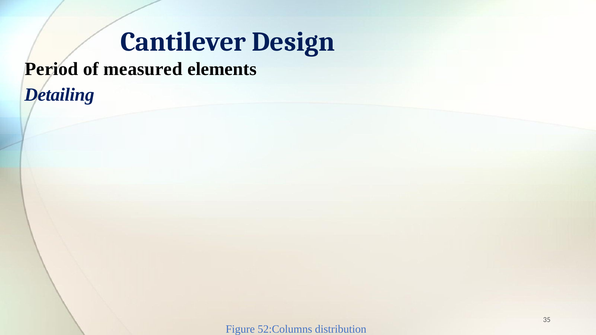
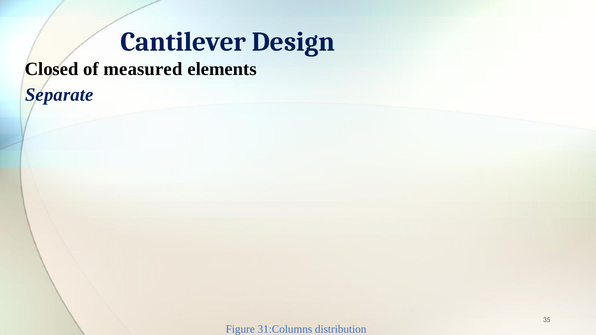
Period: Period -> Closed
Detailing: Detailing -> Separate
52:Columns: 52:Columns -> 31:Columns
